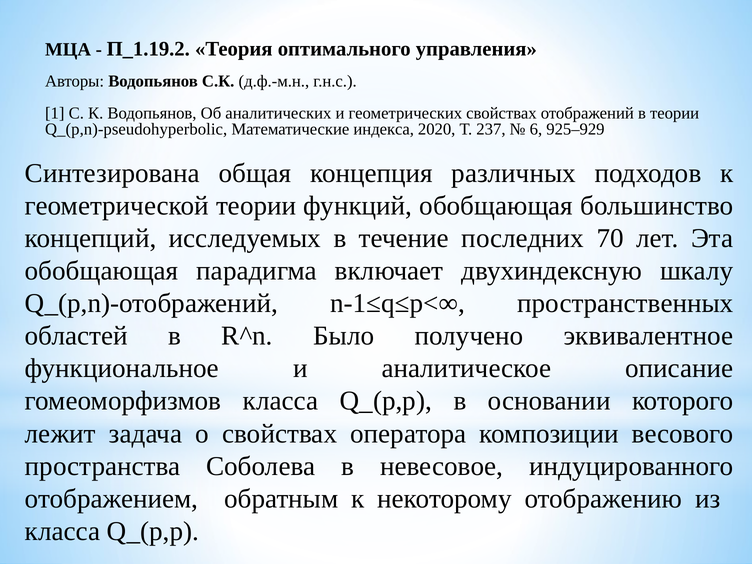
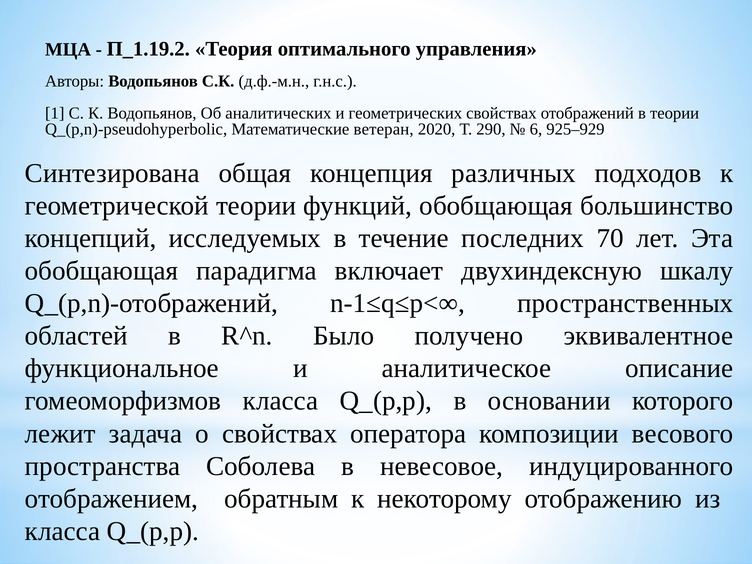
индекса: индекса -> ветеран
237: 237 -> 290
